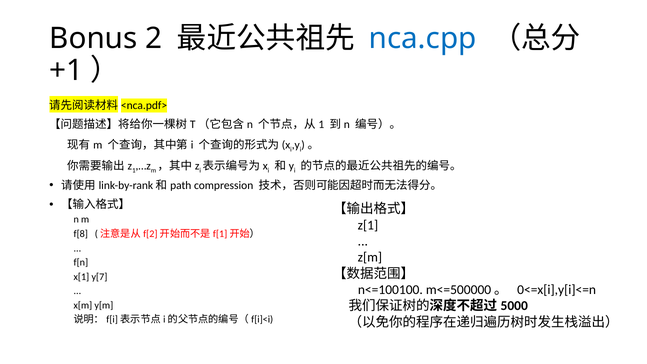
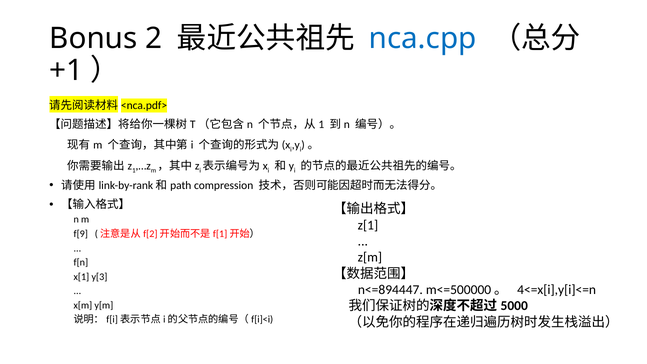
f[8: f[8 -> f[9
y[7: y[7 -> y[3
n<=100100: n<=100100 -> n<=894447
0<=x[i],y[i]<=n: 0<=x[i],y[i]<=n -> 4<=x[i],y[i]<=n
